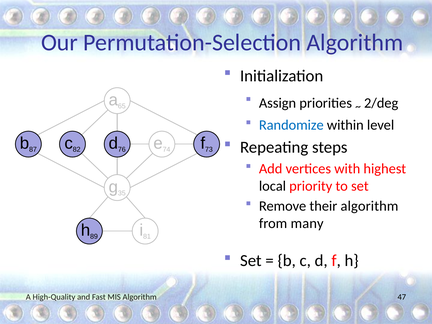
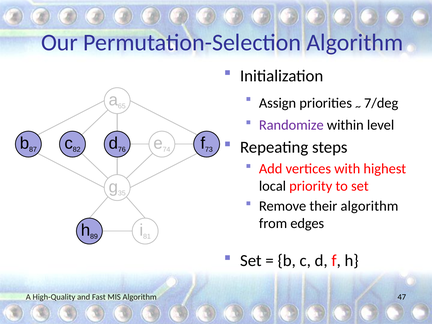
2/deg: 2/deg -> 7/deg
Randomize colour: blue -> purple
many: many -> edges
